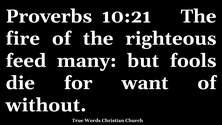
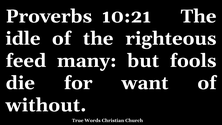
fire: fire -> idle
